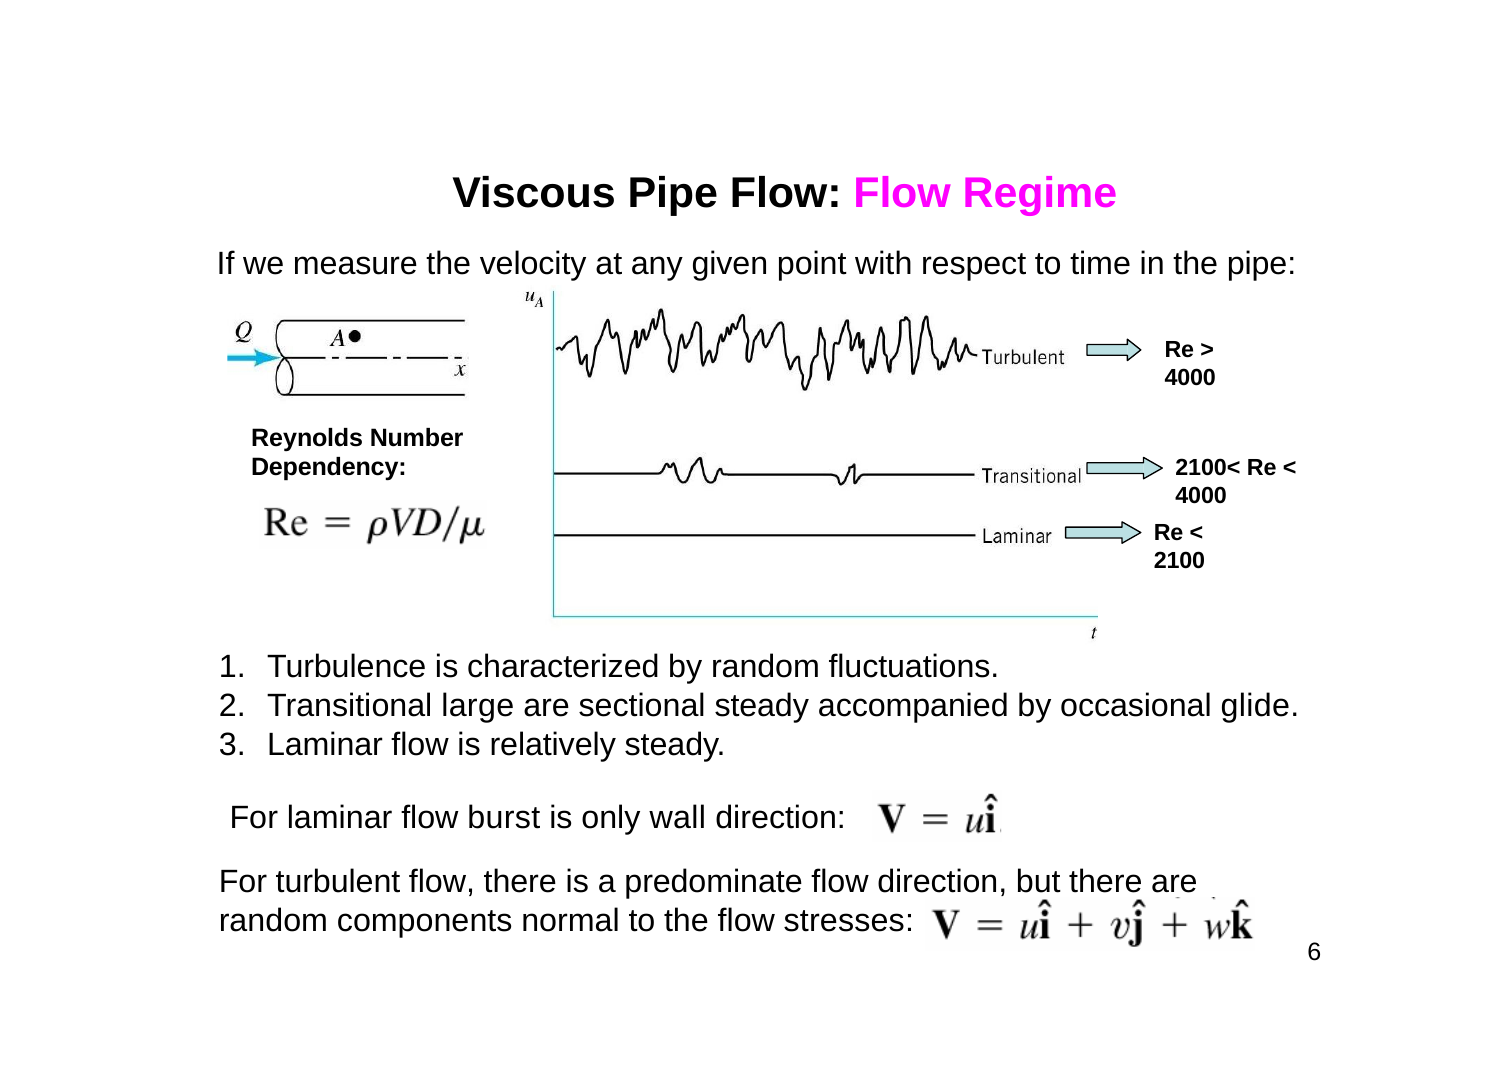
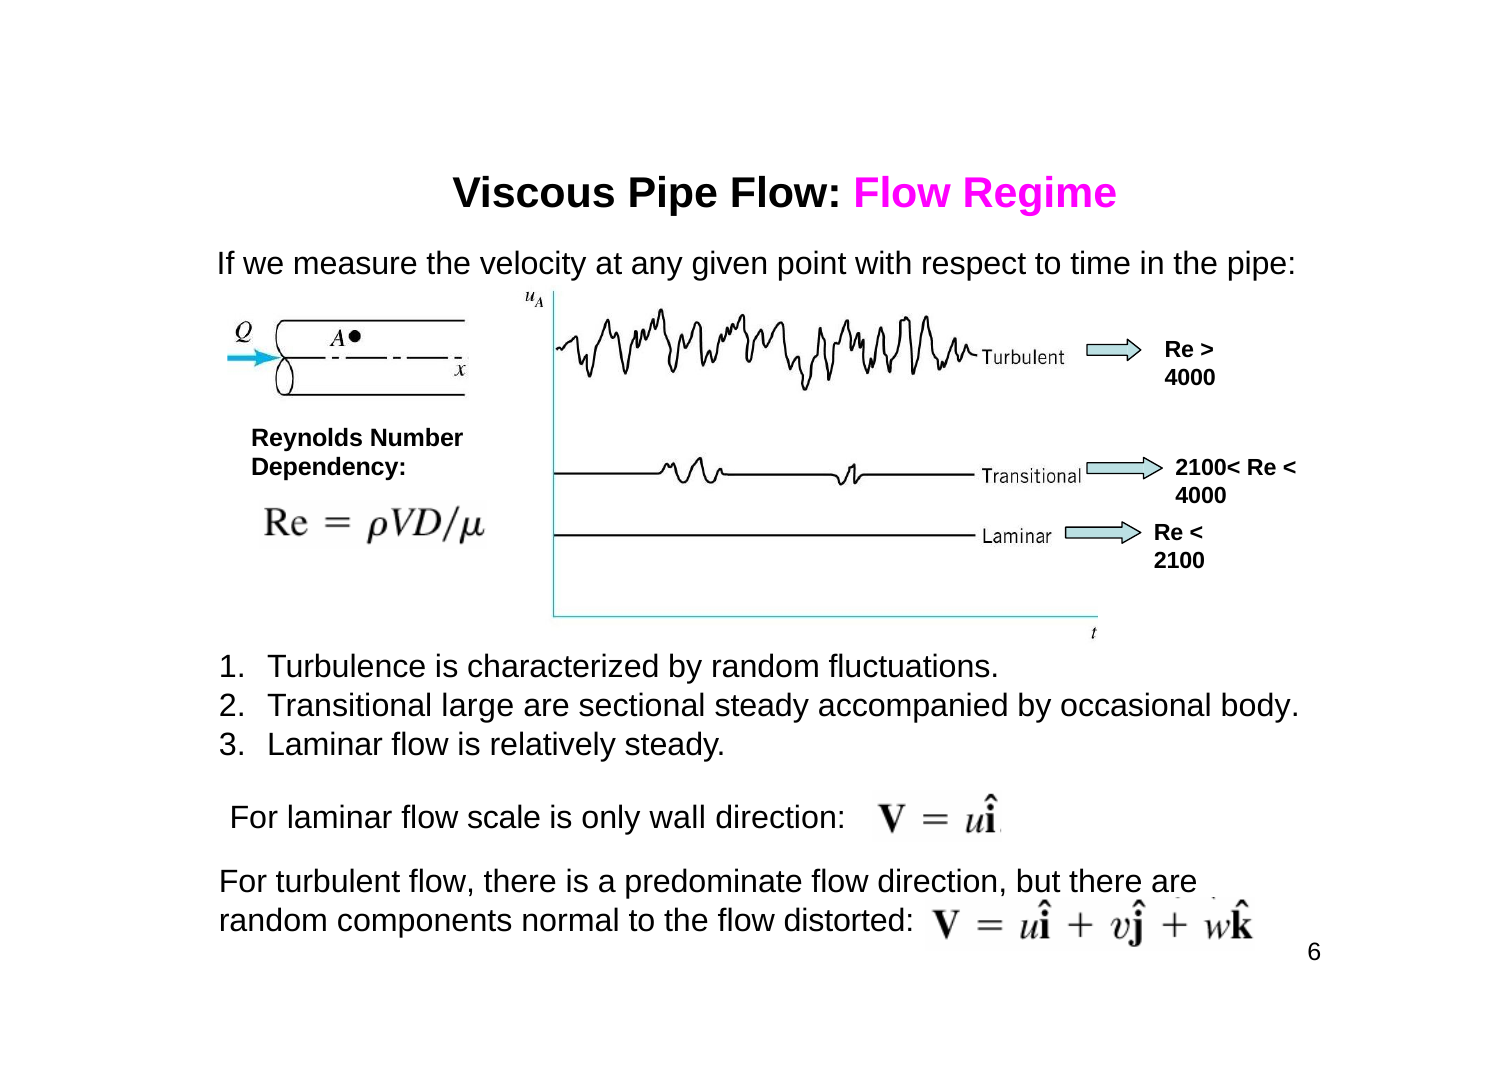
glide: glide -> body
burst: burst -> scale
stresses: stresses -> distorted
